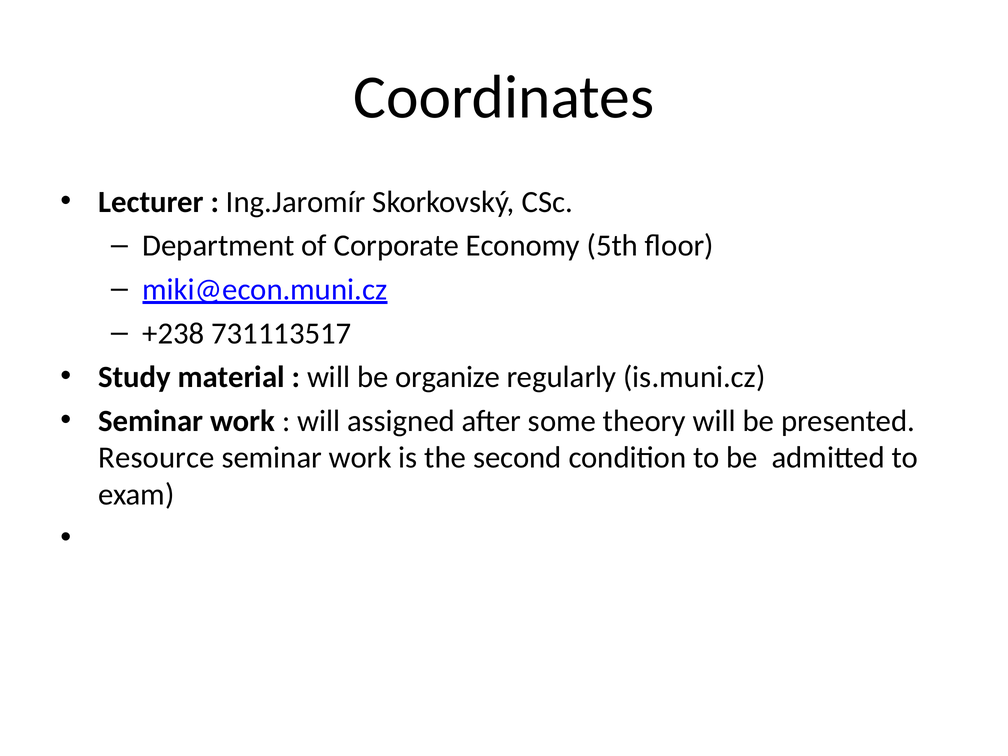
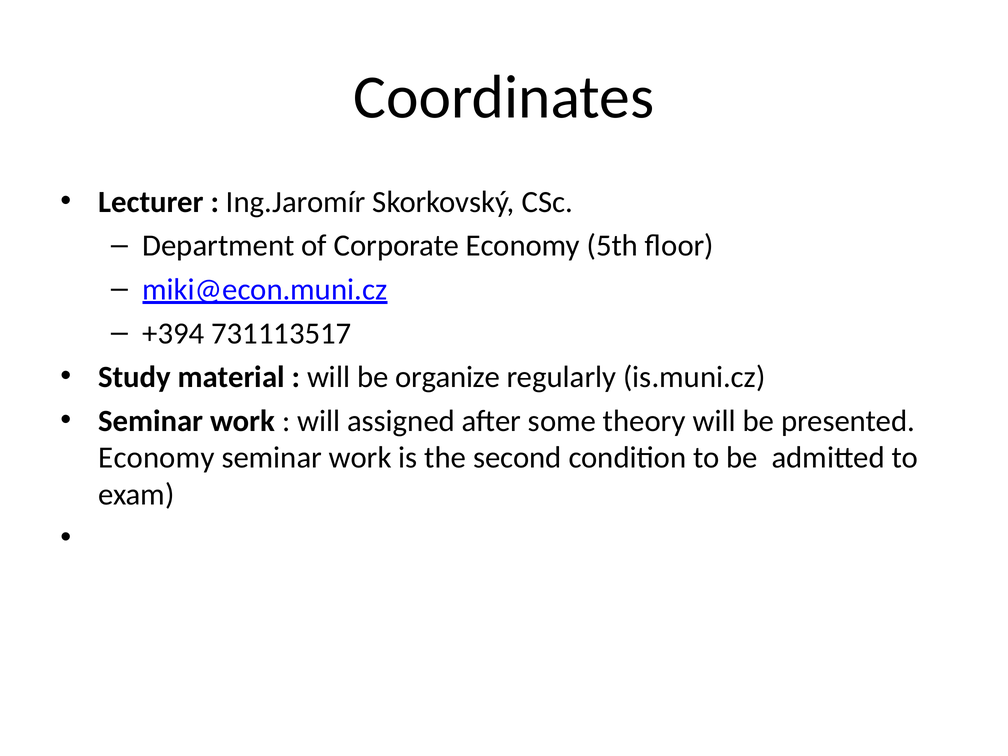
+238: +238 -> +394
Resource at (156, 458): Resource -> Economy
